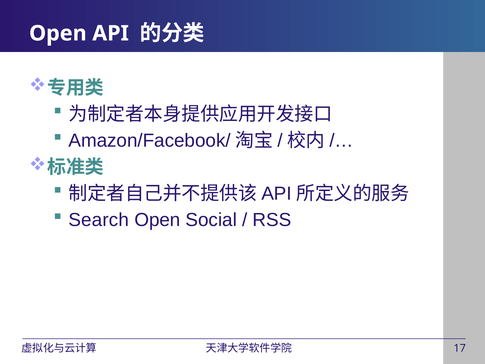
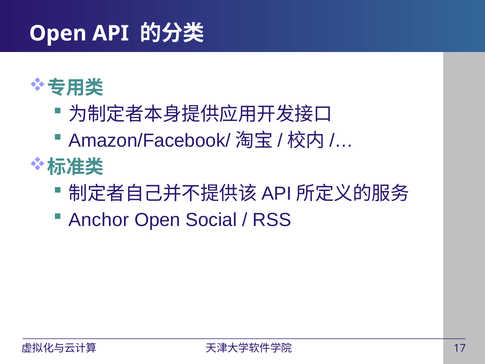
Search: Search -> Anchor
